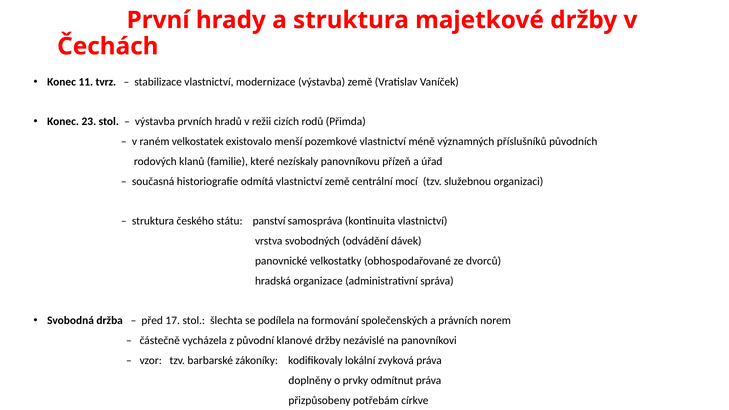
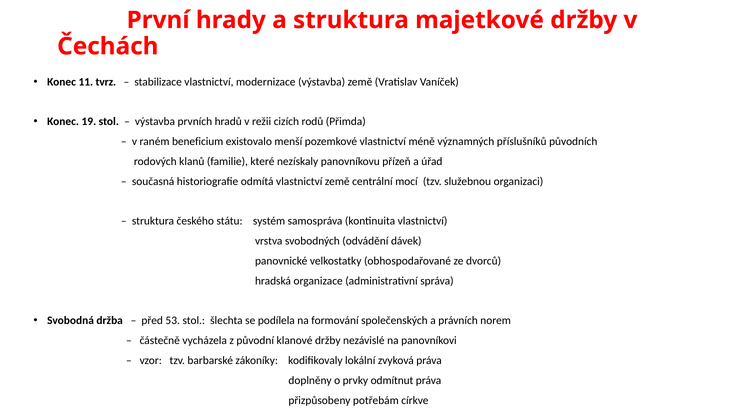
23: 23 -> 19
velkostatek: velkostatek -> beneficium
panství: panství -> systém
17: 17 -> 53
